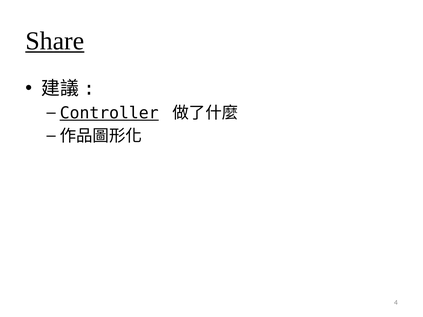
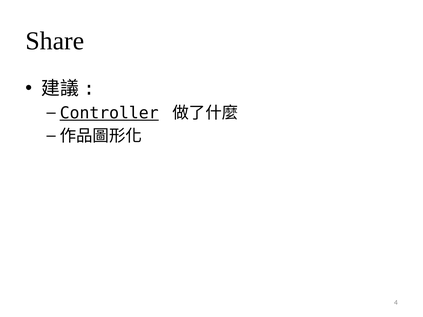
Share underline: present -> none
